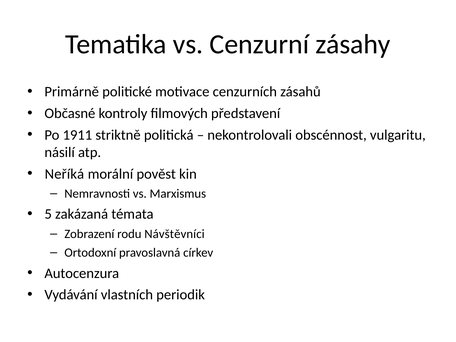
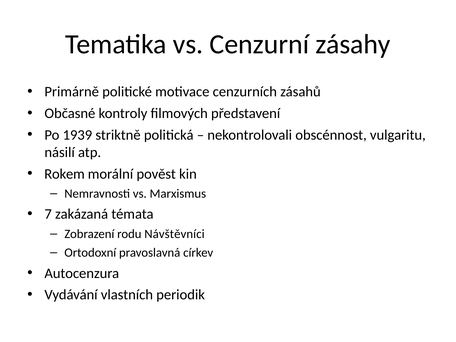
1911: 1911 -> 1939
Neříká: Neříká -> Rokem
5: 5 -> 7
